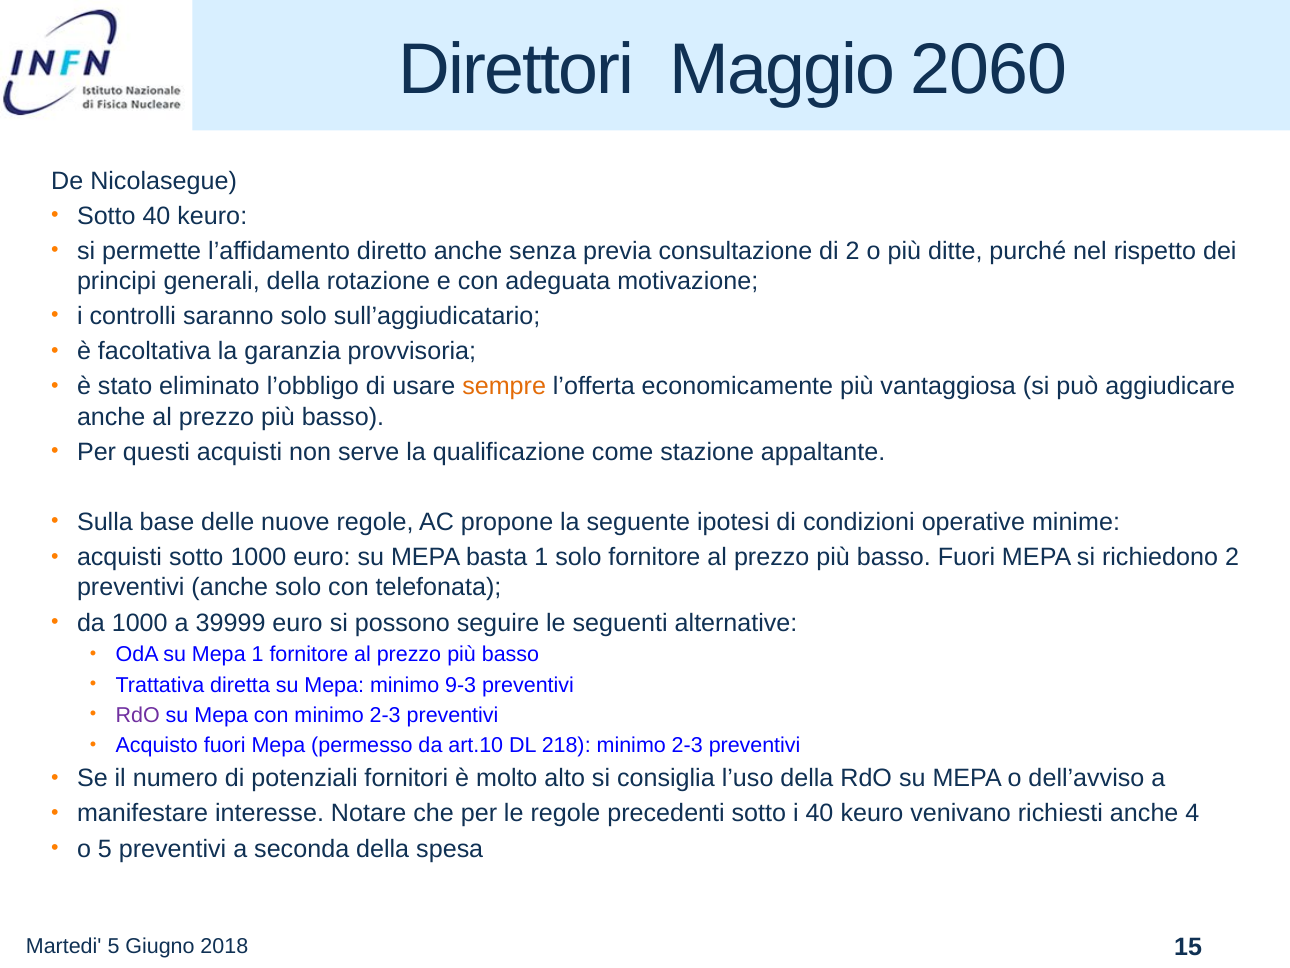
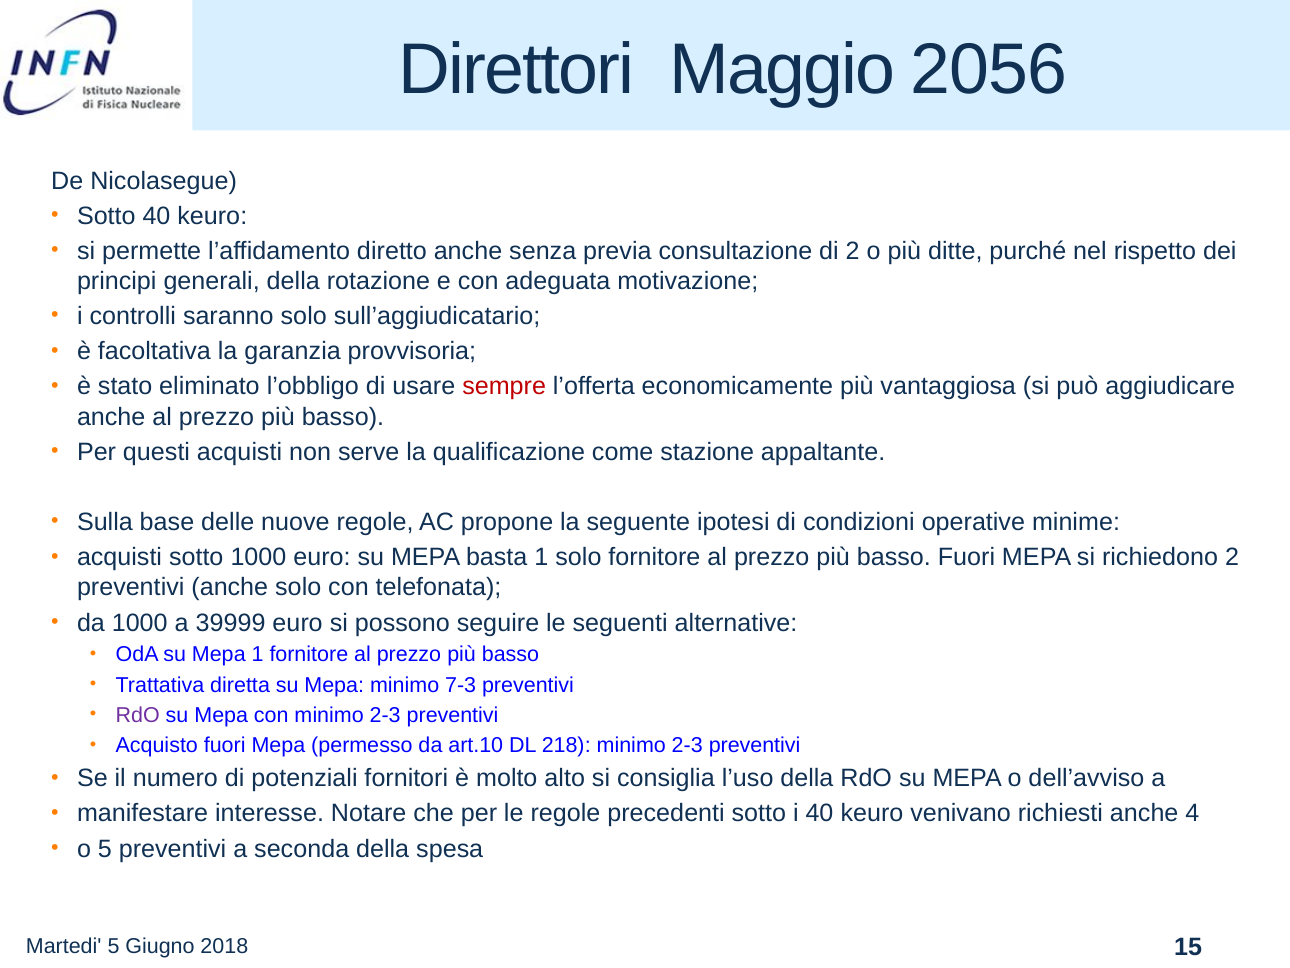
2060: 2060 -> 2056
sempre colour: orange -> red
9-3: 9-3 -> 7-3
